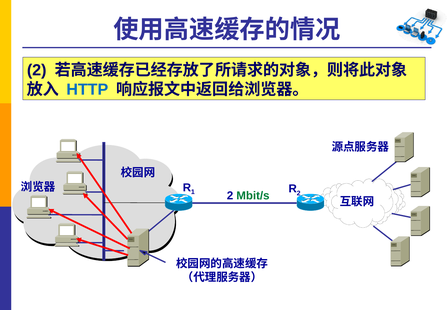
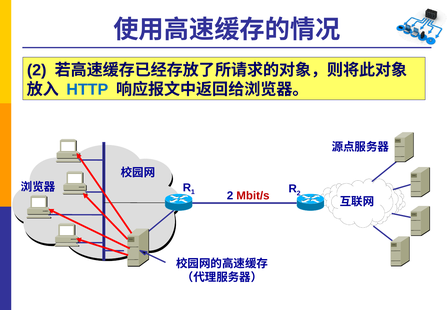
Mbit/s colour: green -> red
